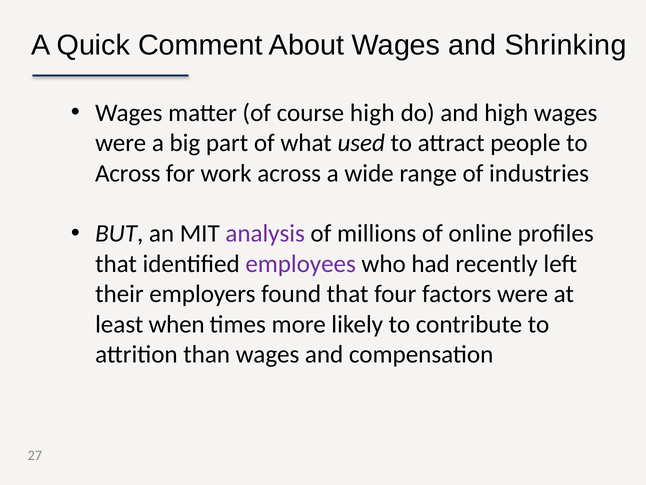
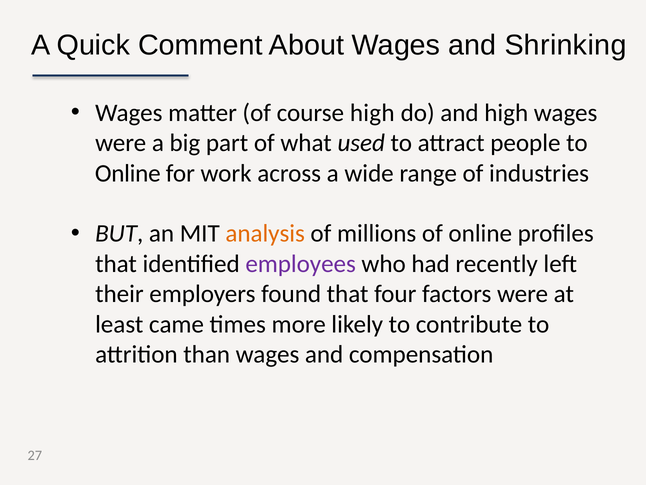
Across at (128, 173): Across -> Online
analysis colour: purple -> orange
when: when -> came
